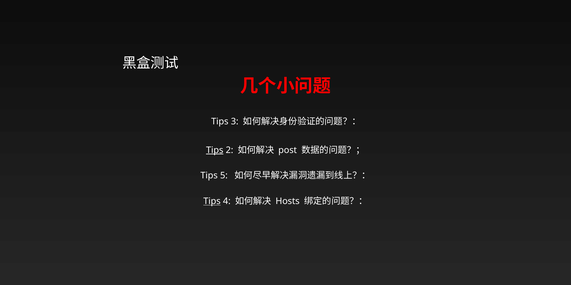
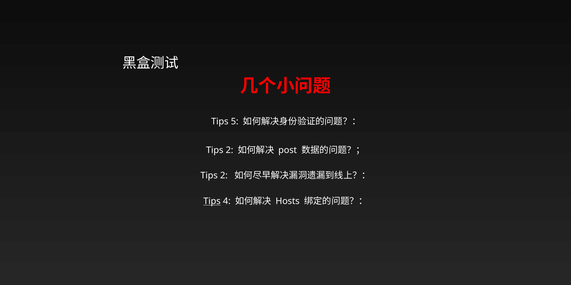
3: 3 -> 5
Tips at (215, 150) underline: present -> none
5 at (224, 176): 5 -> 2
